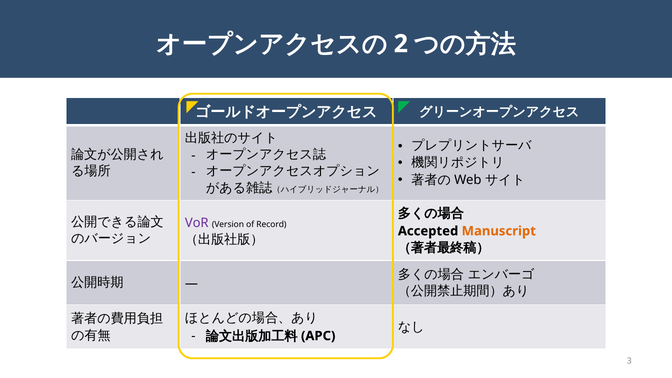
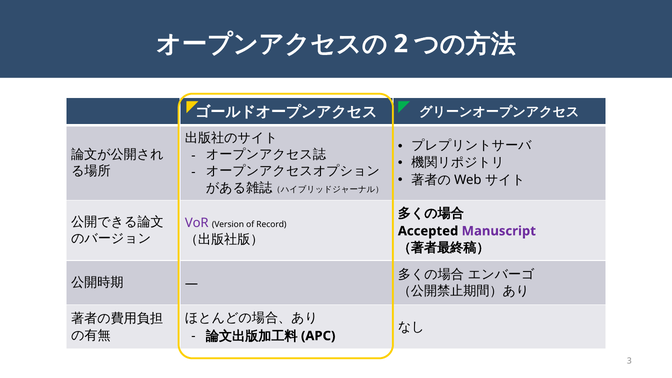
Manuscript colour: orange -> purple
